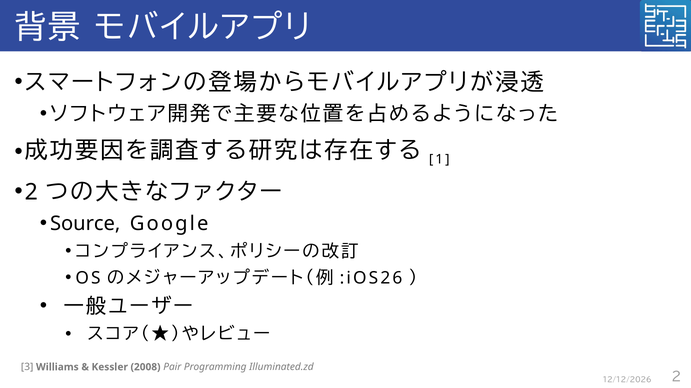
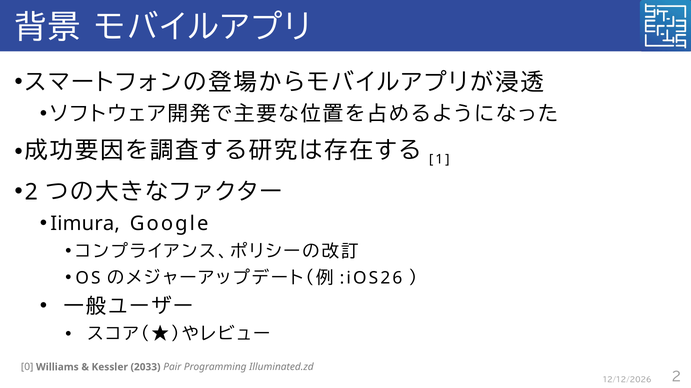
Source: Source -> Iimura
3: 3 -> 0
2008: 2008 -> 2033
